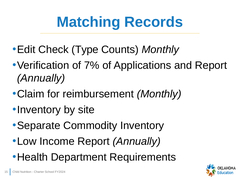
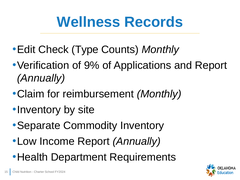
Matching: Matching -> Wellness
7%: 7% -> 9%
